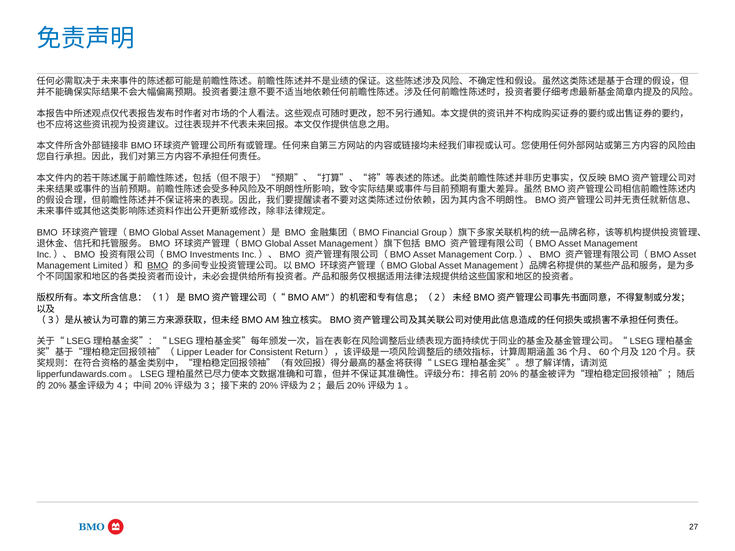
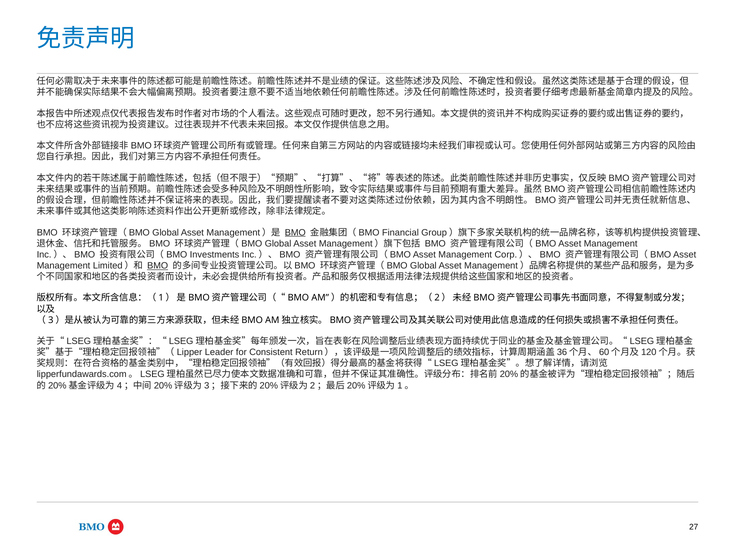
BMO at (295, 233) underline: none -> present
